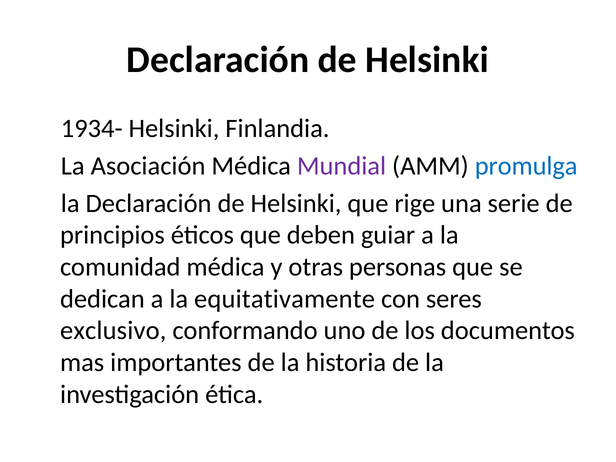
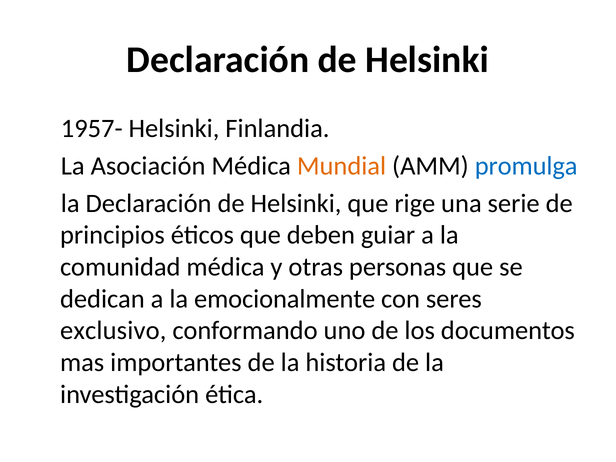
1934-: 1934- -> 1957-
Mundial colour: purple -> orange
equitativamente: equitativamente -> emocionalmente
